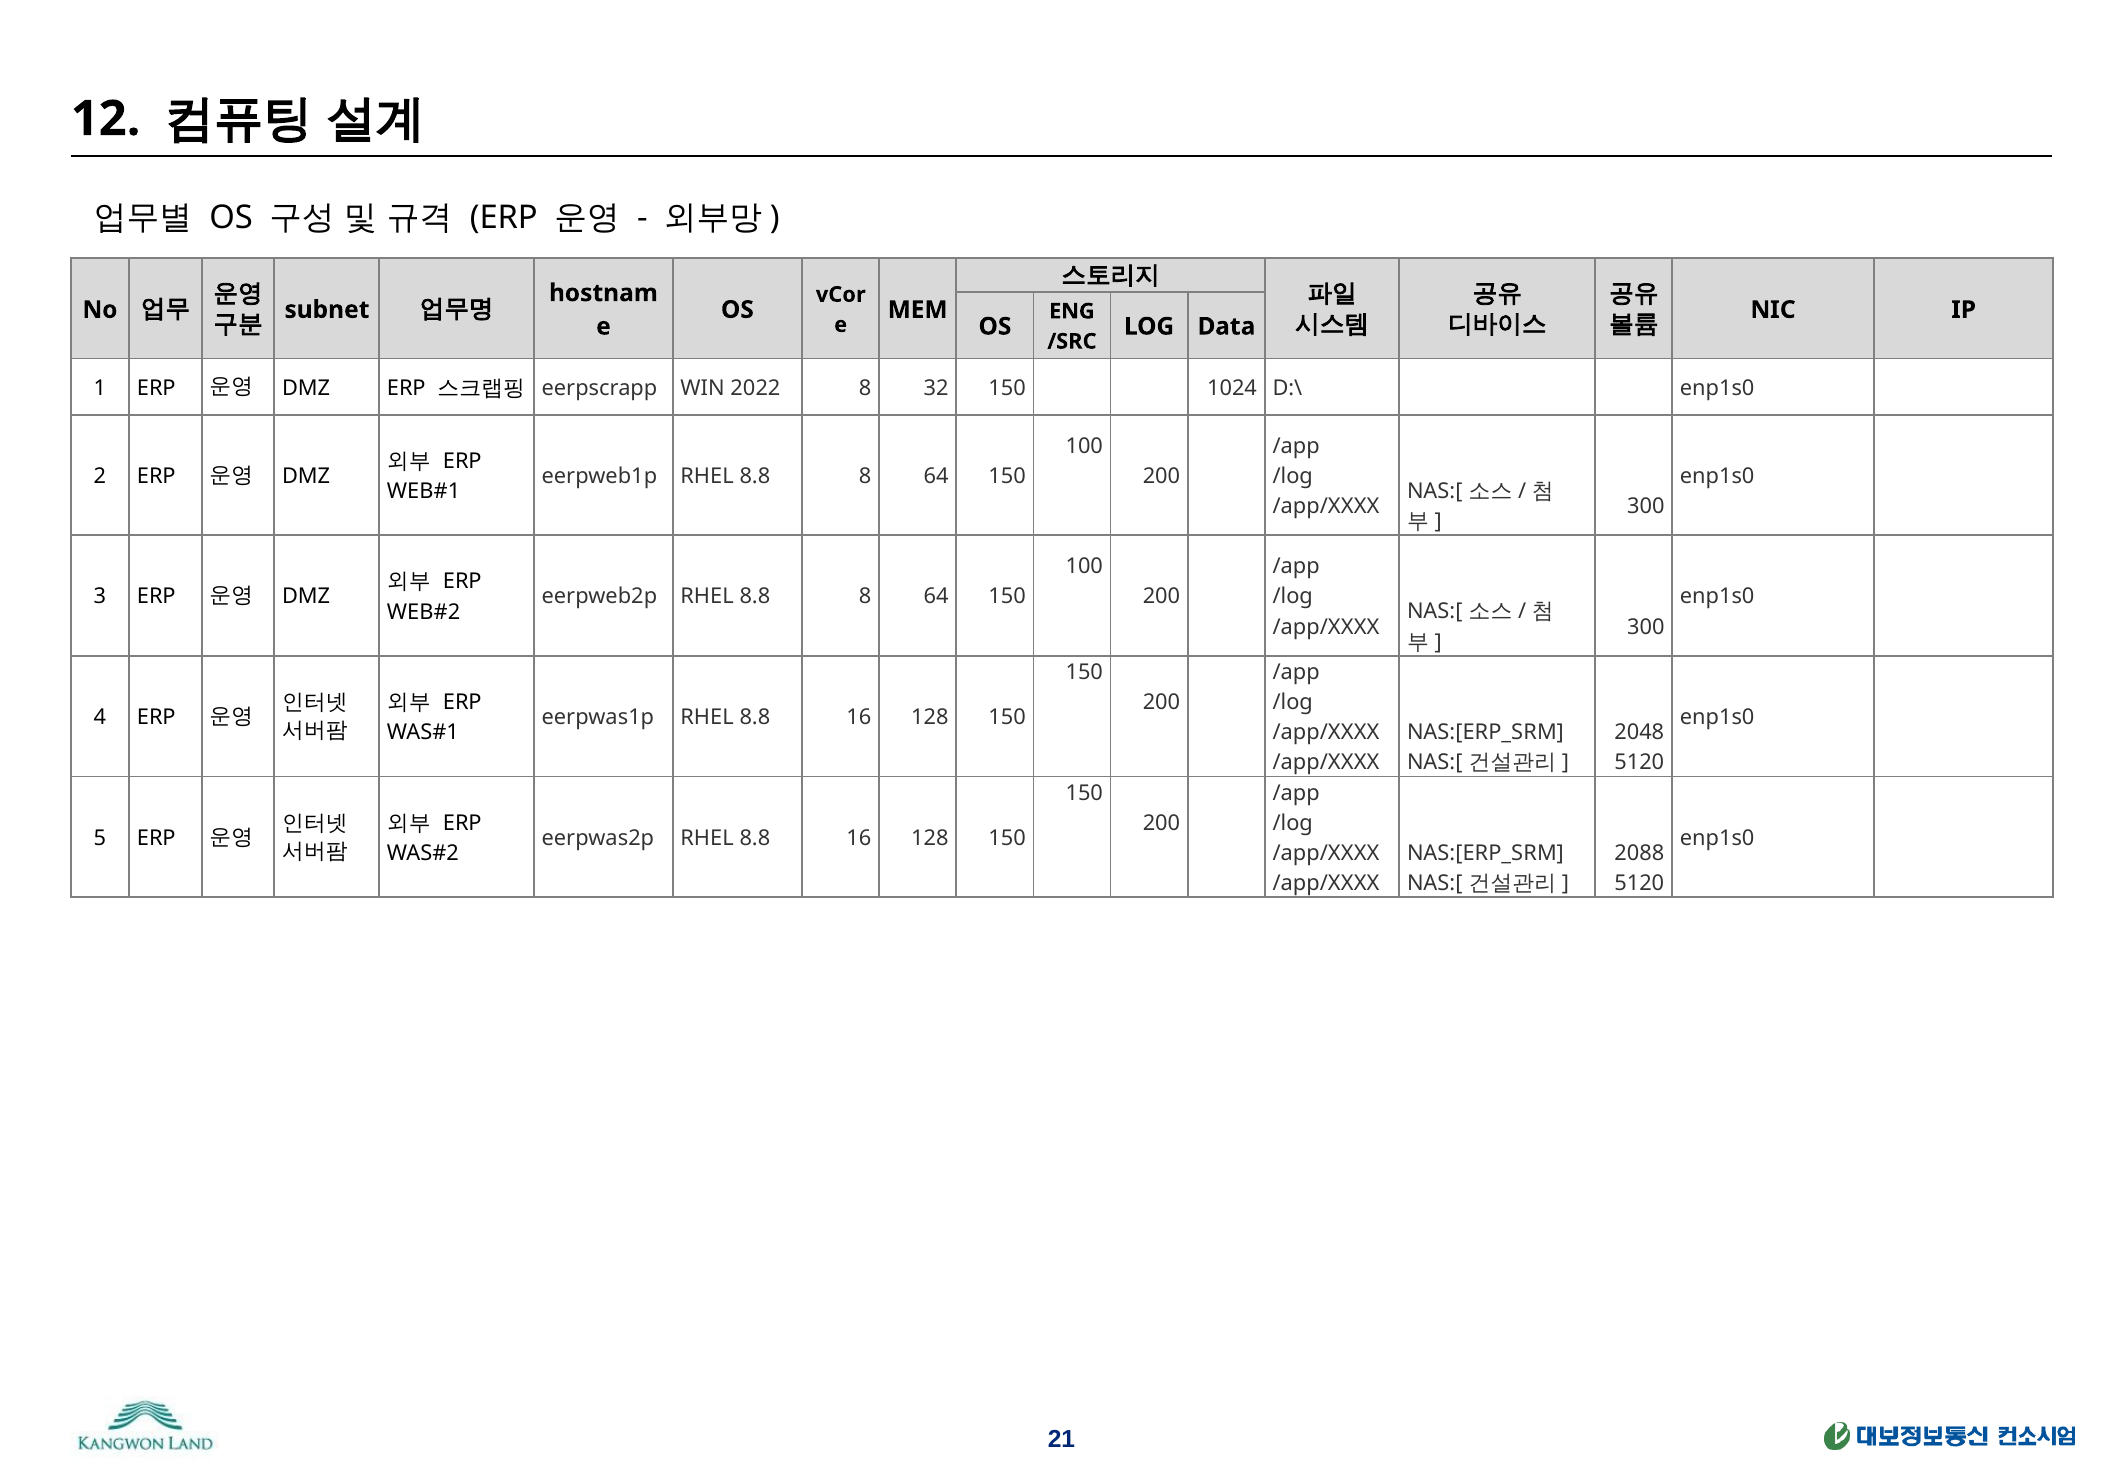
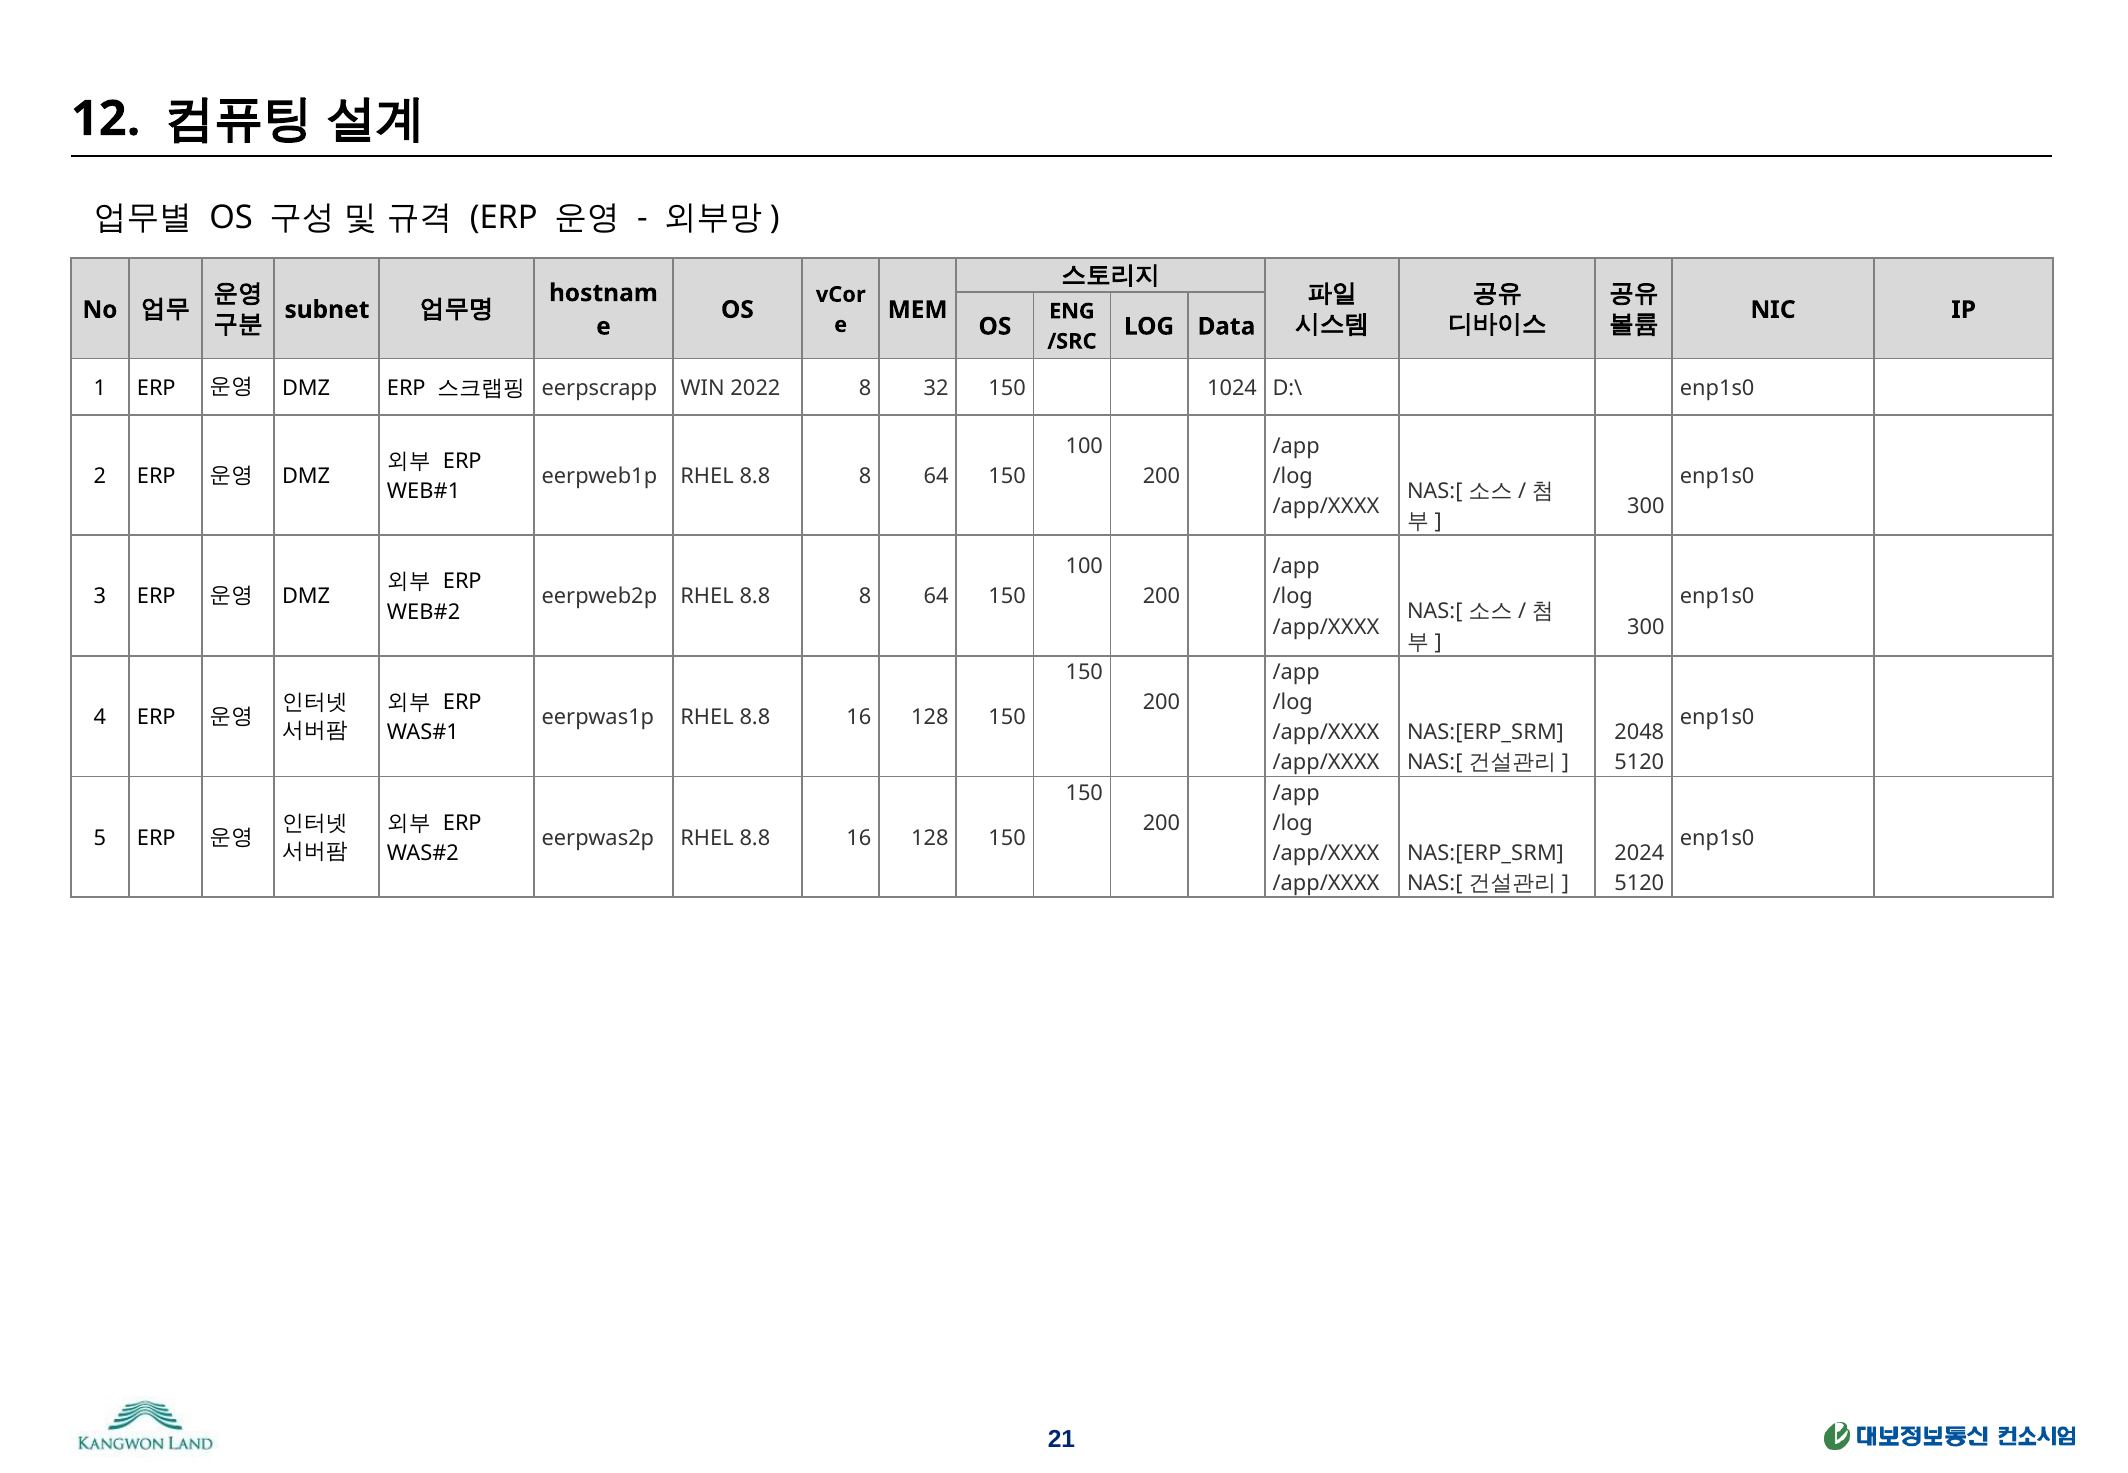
2088: 2088 -> 2024
